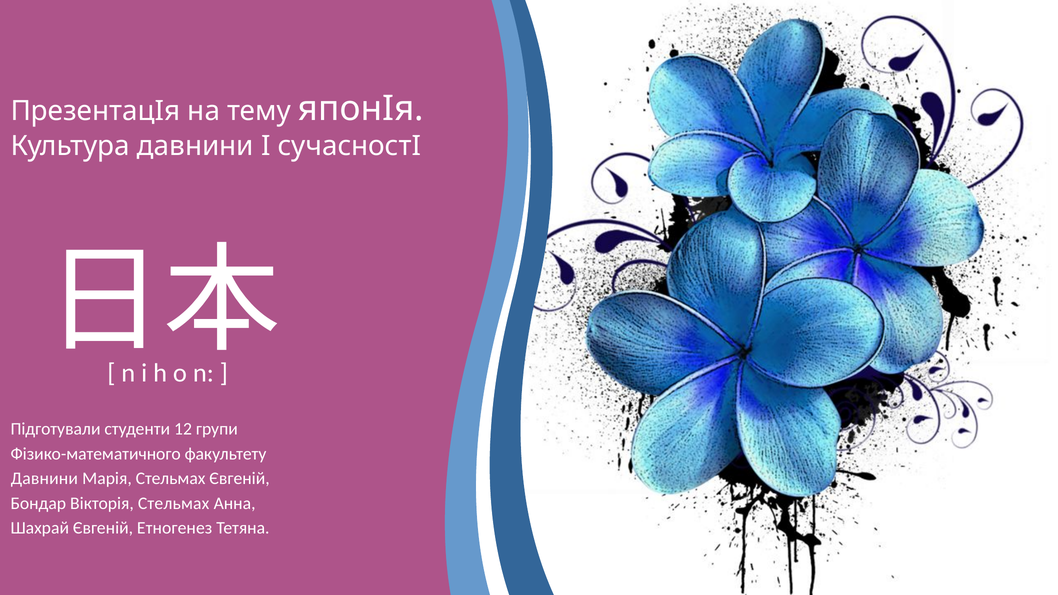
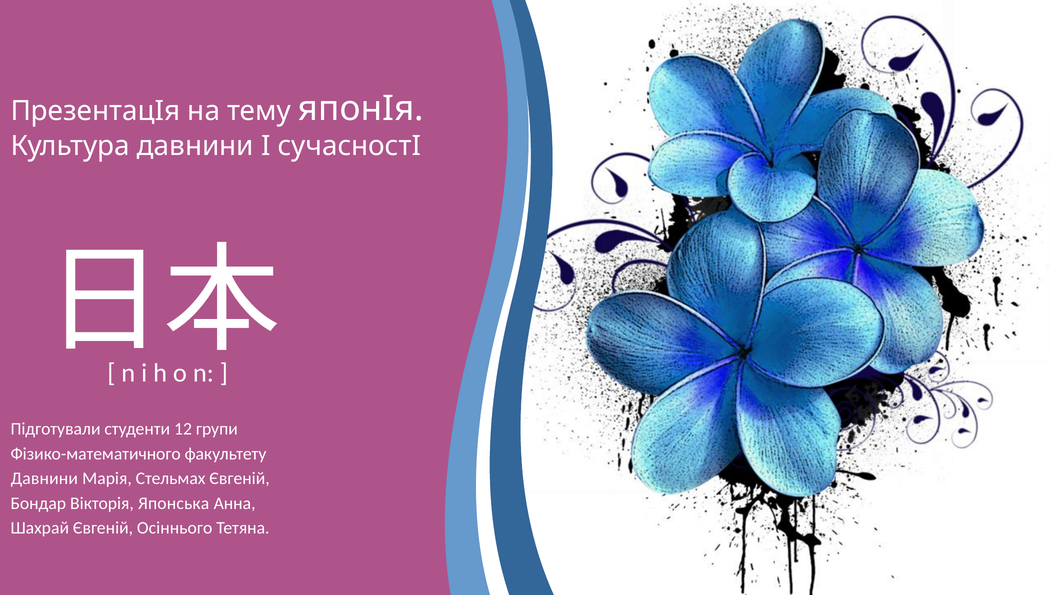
Вікторія Стельмах: Стельмах -> Японська
Етногенез: Етногенез -> Осіннього
